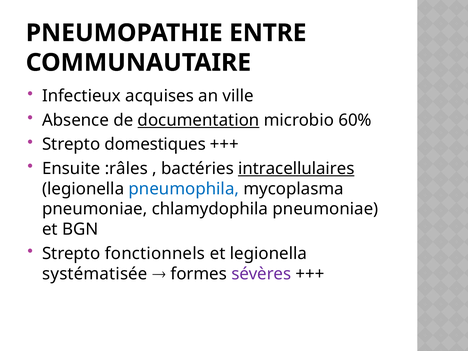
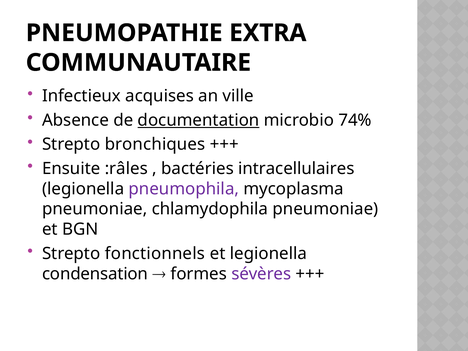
ENTRE: ENTRE -> EXTRA
60%: 60% -> 74%
domestiques: domestiques -> bronchiques
intracellulaires underline: present -> none
pneumophila colour: blue -> purple
systématisée: systématisée -> condensation
